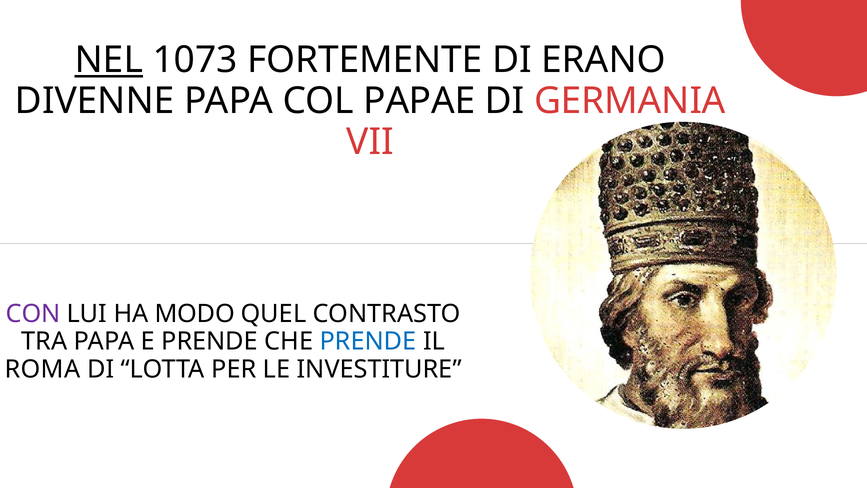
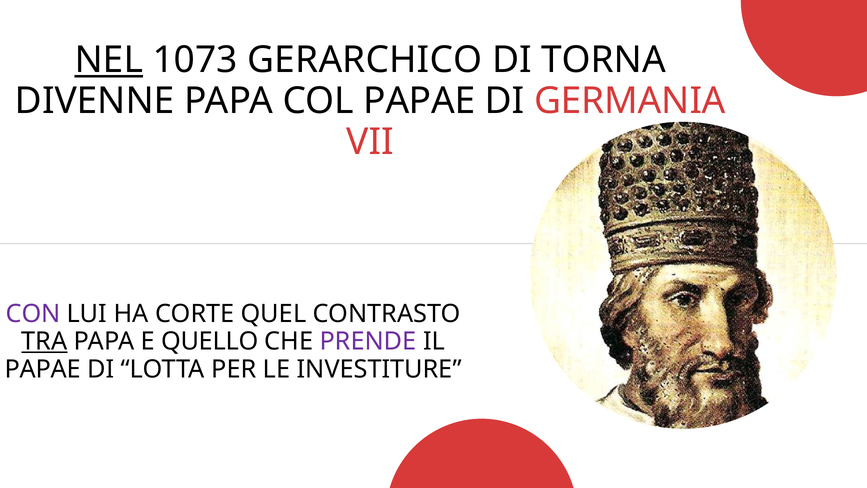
FORTEMENTE: FORTEMENTE -> GERARCHICO
ERANO: ERANO -> TORNA
MODO: MODO -> CORTE
TRA underline: none -> present
E PRENDE: PRENDE -> QUELLO
PRENDE at (368, 341) colour: blue -> purple
ROMA at (43, 369): ROMA -> PAPAE
